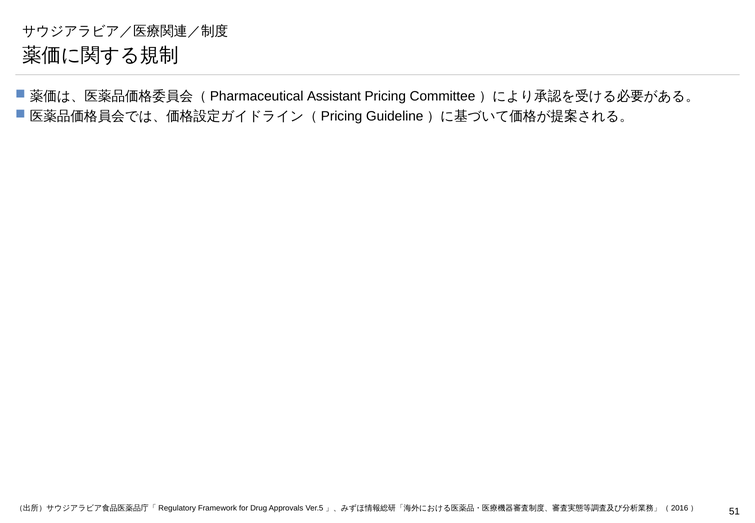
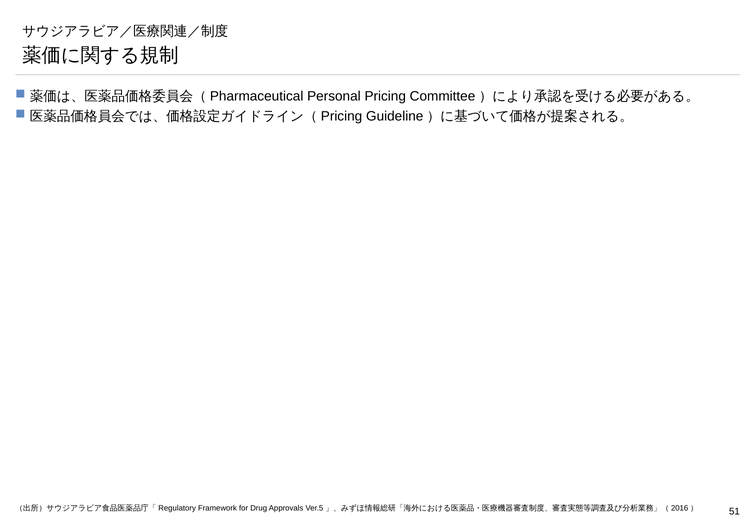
Assistant: Assistant -> Personal
